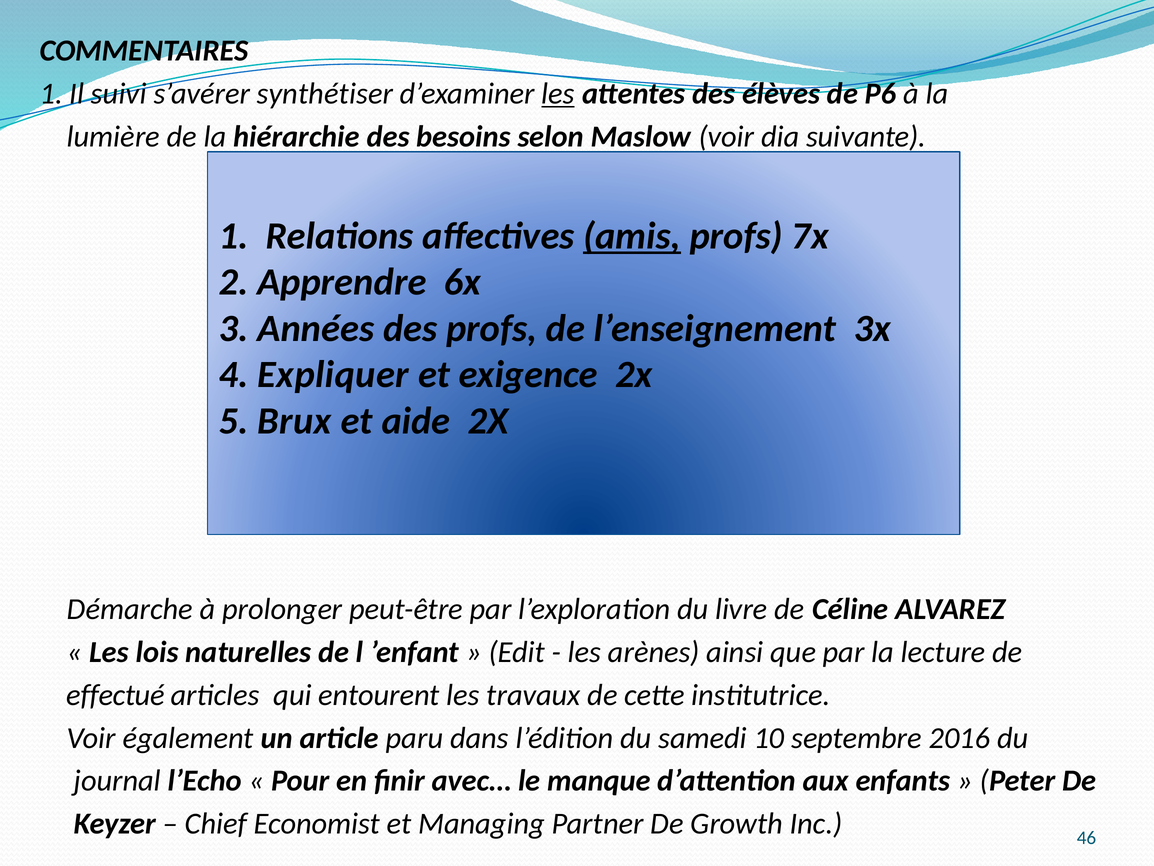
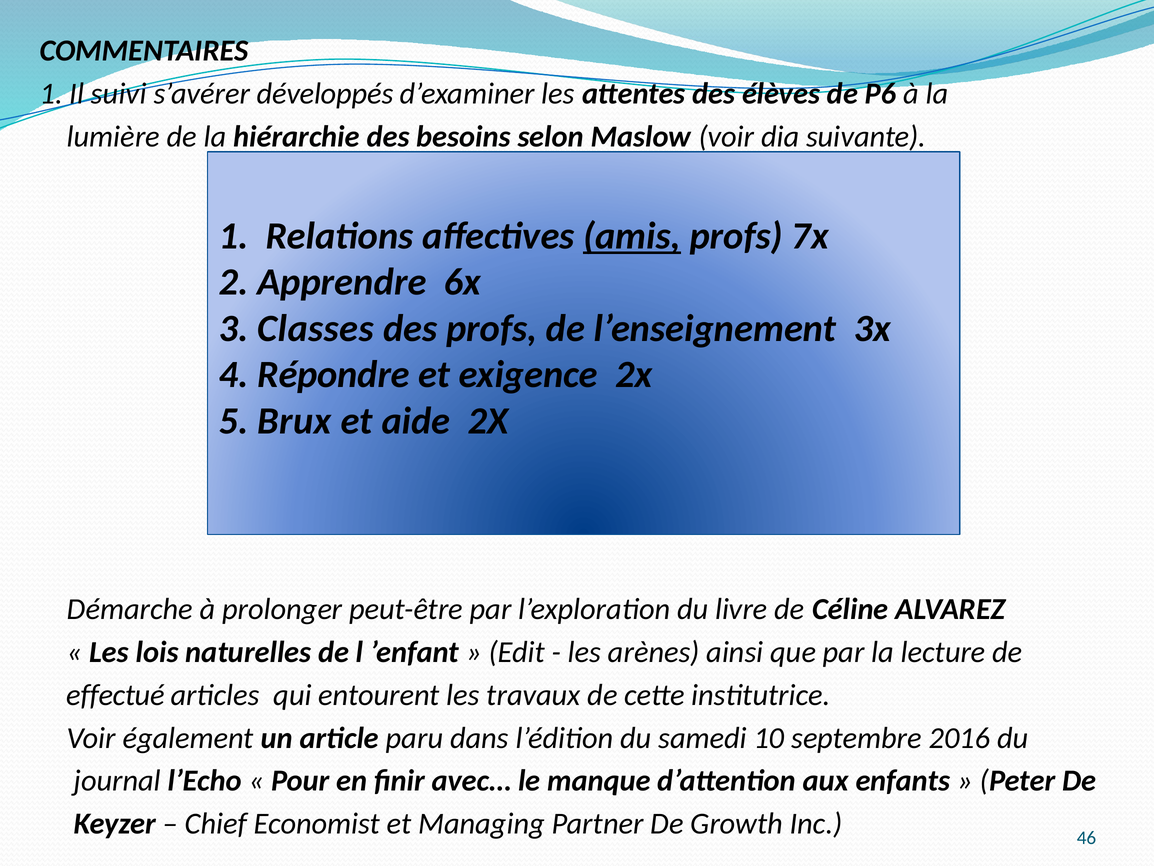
synthétiser: synthétiser -> développés
les at (558, 94) underline: present -> none
Années: Années -> Classes
Expliquer: Expliquer -> Répondre
